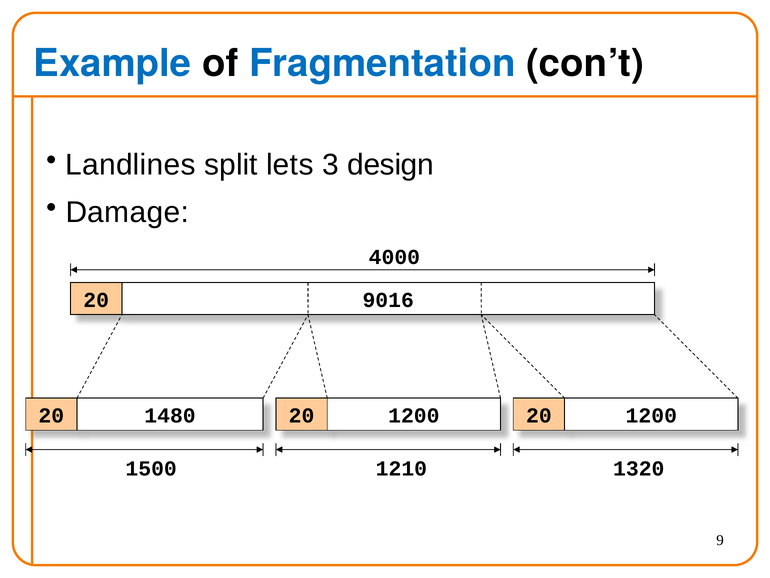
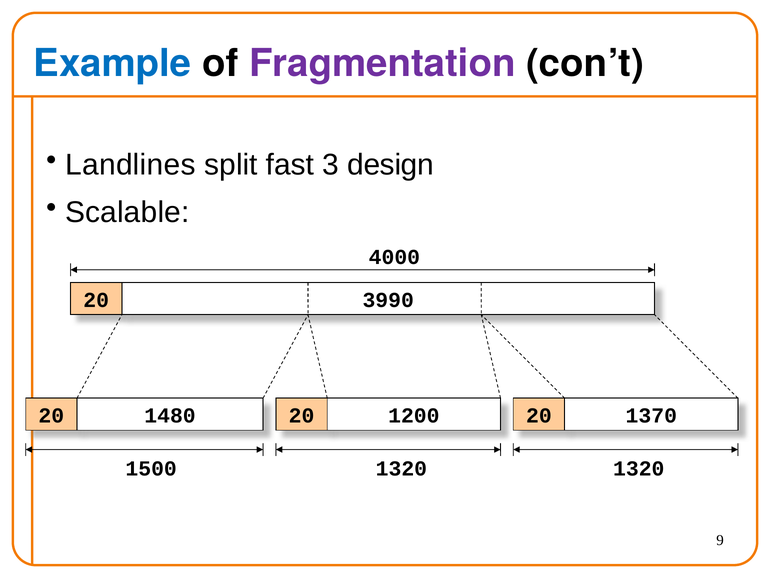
Fragmentation colour: blue -> purple
lets: lets -> fast
Damage: Damage -> Scalable
9016: 9016 -> 3990
1200 at (651, 415): 1200 -> 1370
1210 at (401, 468): 1210 -> 1320
